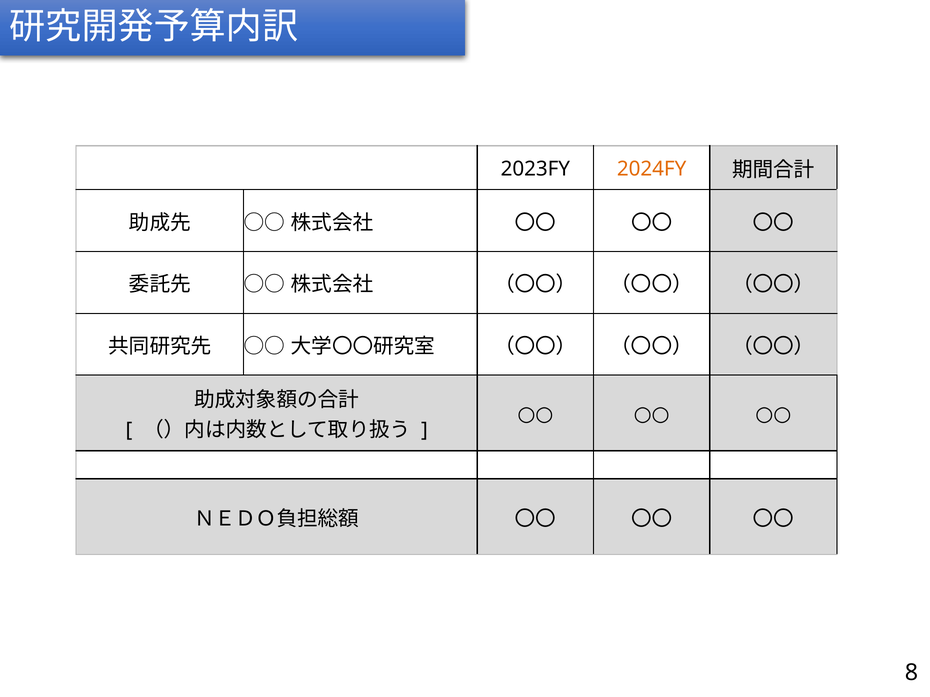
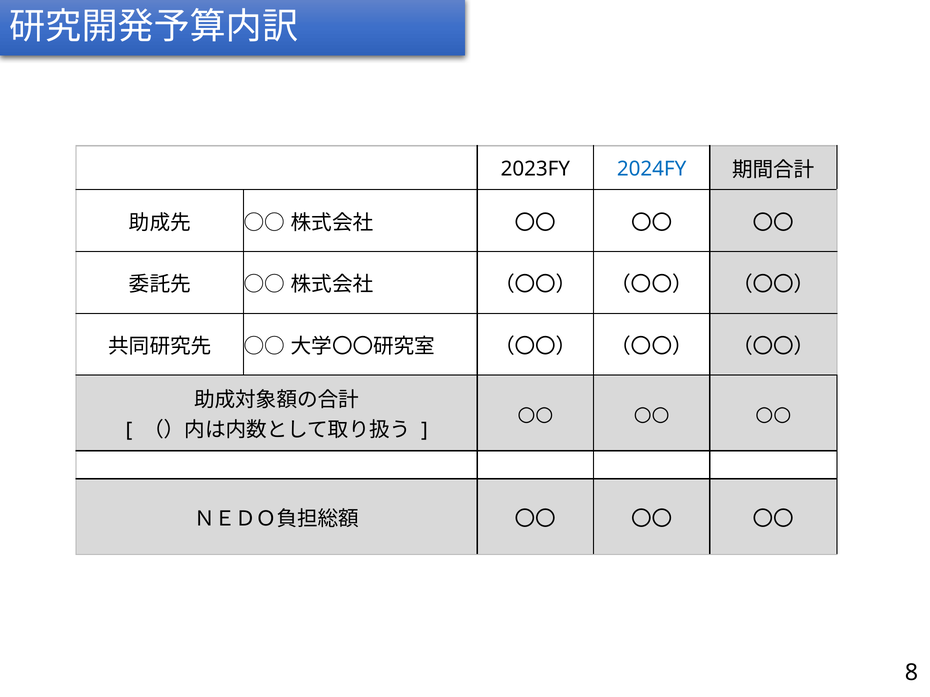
2024FY colour: orange -> blue
